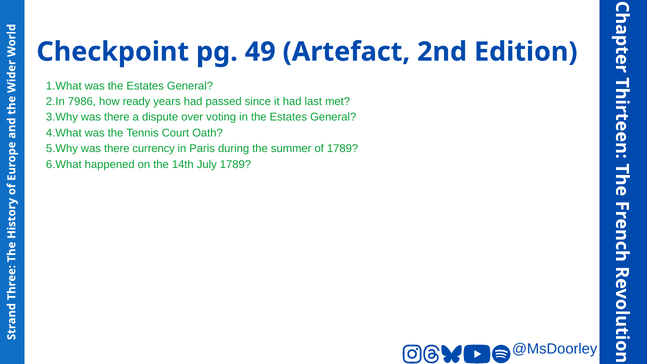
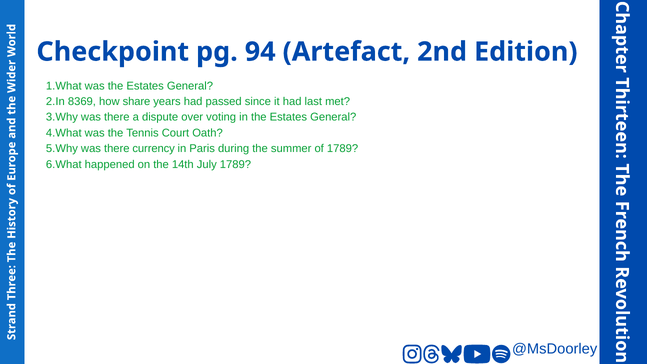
49: 49 -> 94
7986: 7986 -> 8369
ready: ready -> share
